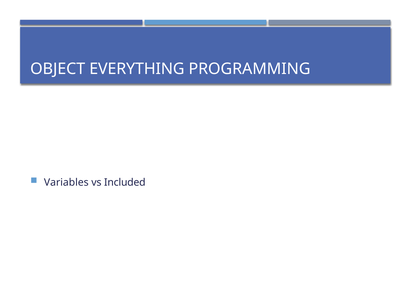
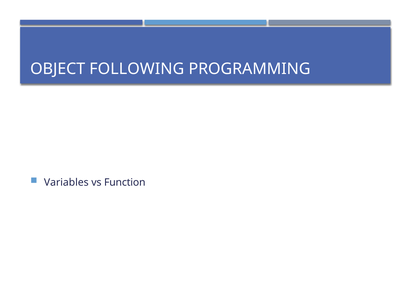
EVERYTHING: EVERYTHING -> FOLLOWING
Included: Included -> Function
